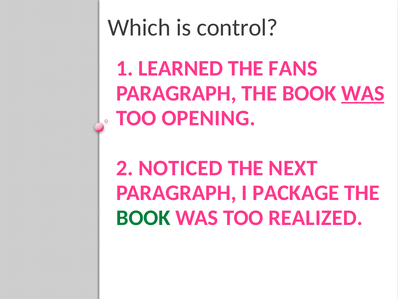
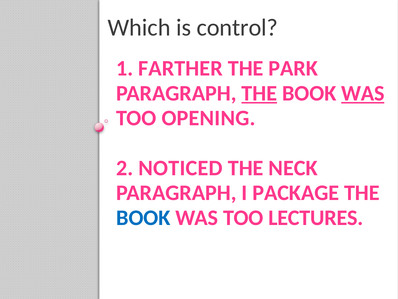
LEARNED: LEARNED -> FARTHER
FANS: FANS -> PARK
THE at (259, 93) underline: none -> present
NEXT: NEXT -> NECK
BOOK at (143, 217) colour: green -> blue
REALIZED: REALIZED -> LECTURES
